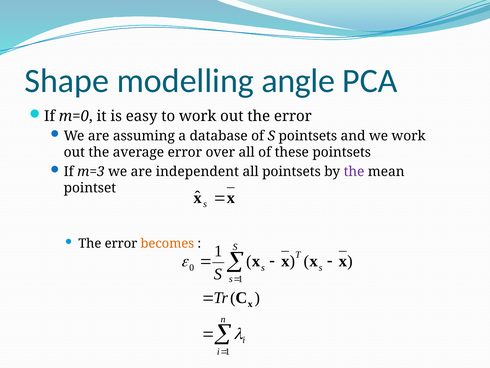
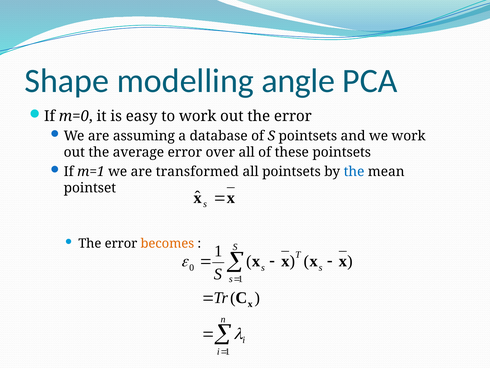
m=3: m=3 -> m=1
independent: independent -> transformed
the at (354, 171) colour: purple -> blue
